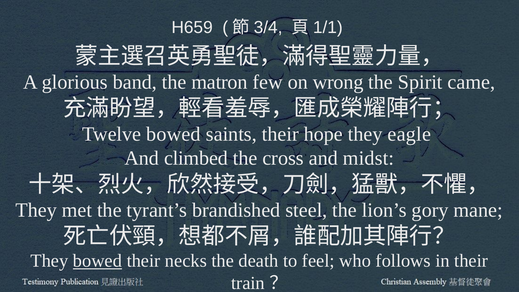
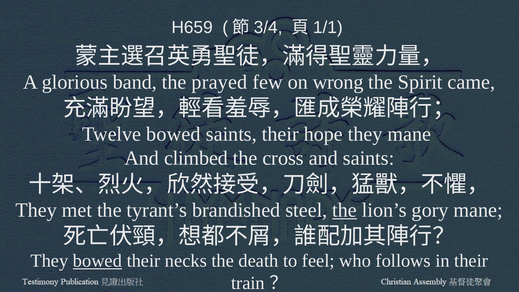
matron: matron -> prayed
they eagle: eagle -> mane
and midst: midst -> saints
the at (345, 210) underline: none -> present
